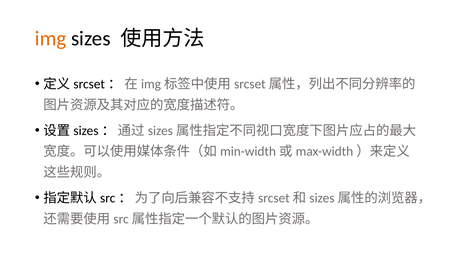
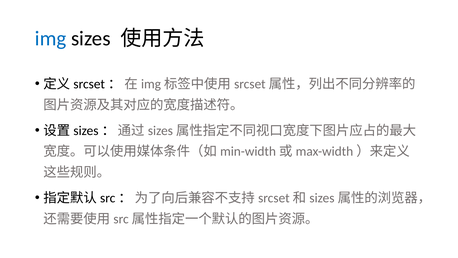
img colour: orange -> blue
